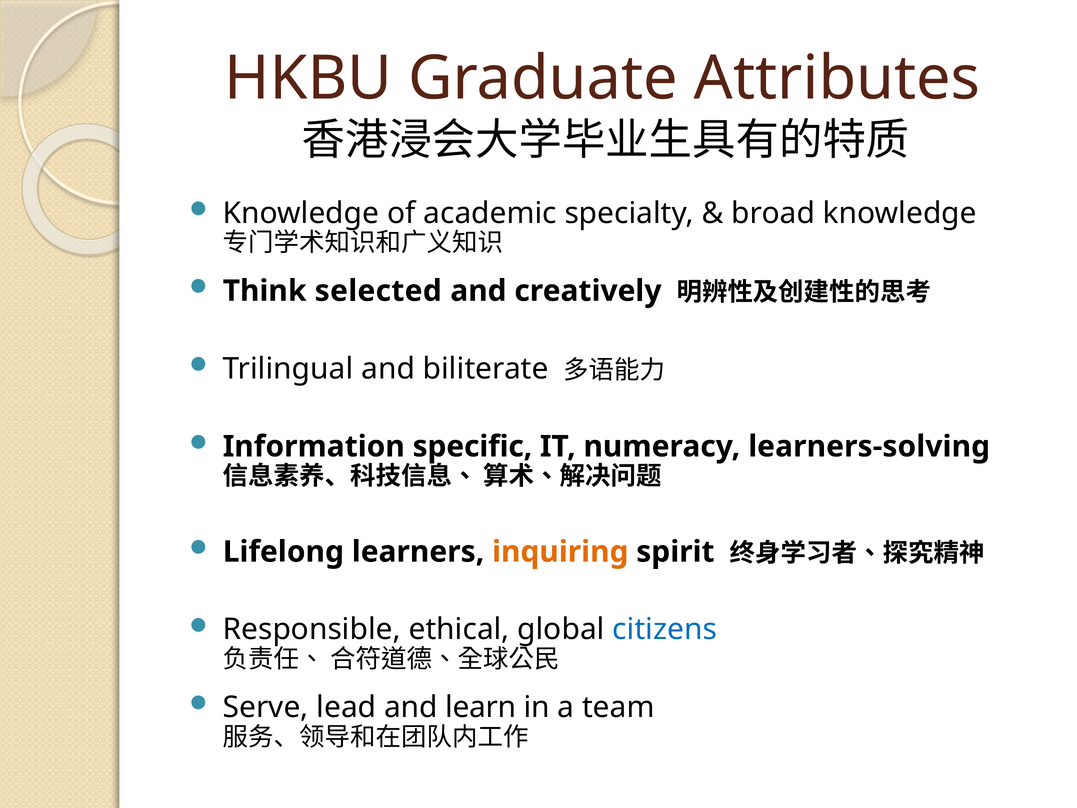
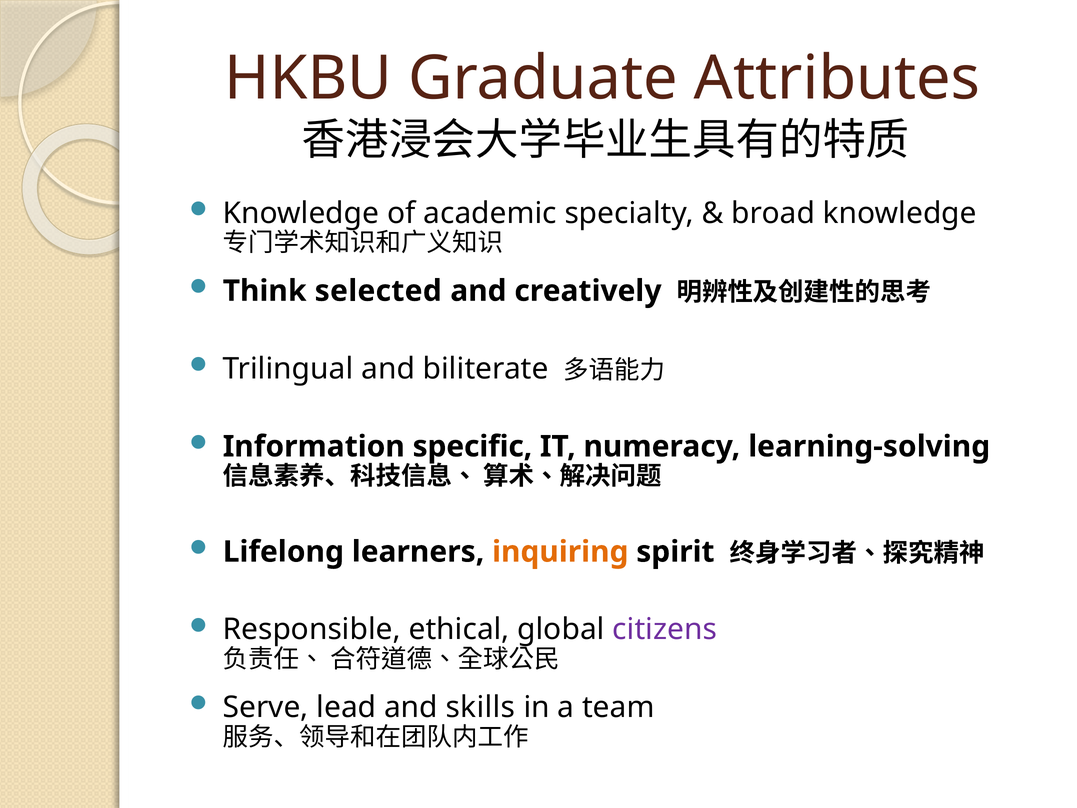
learners-solving: learners-solving -> learning-solving
citizens colour: blue -> purple
learn: learn -> skills
